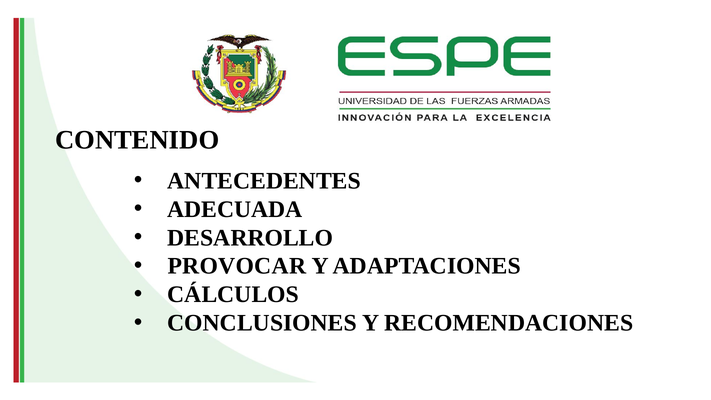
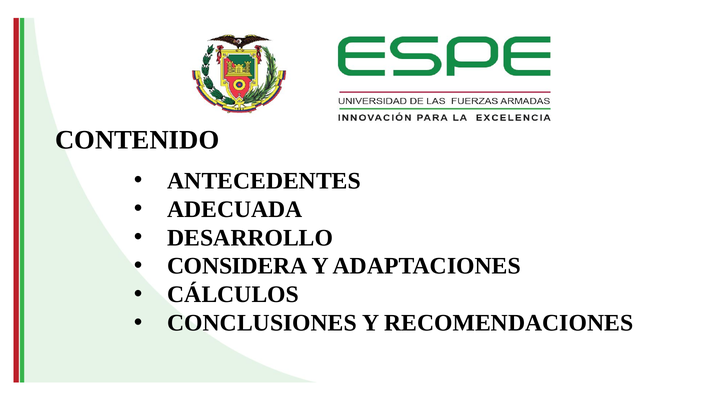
PROVOCAR: PROVOCAR -> CONSIDERA
